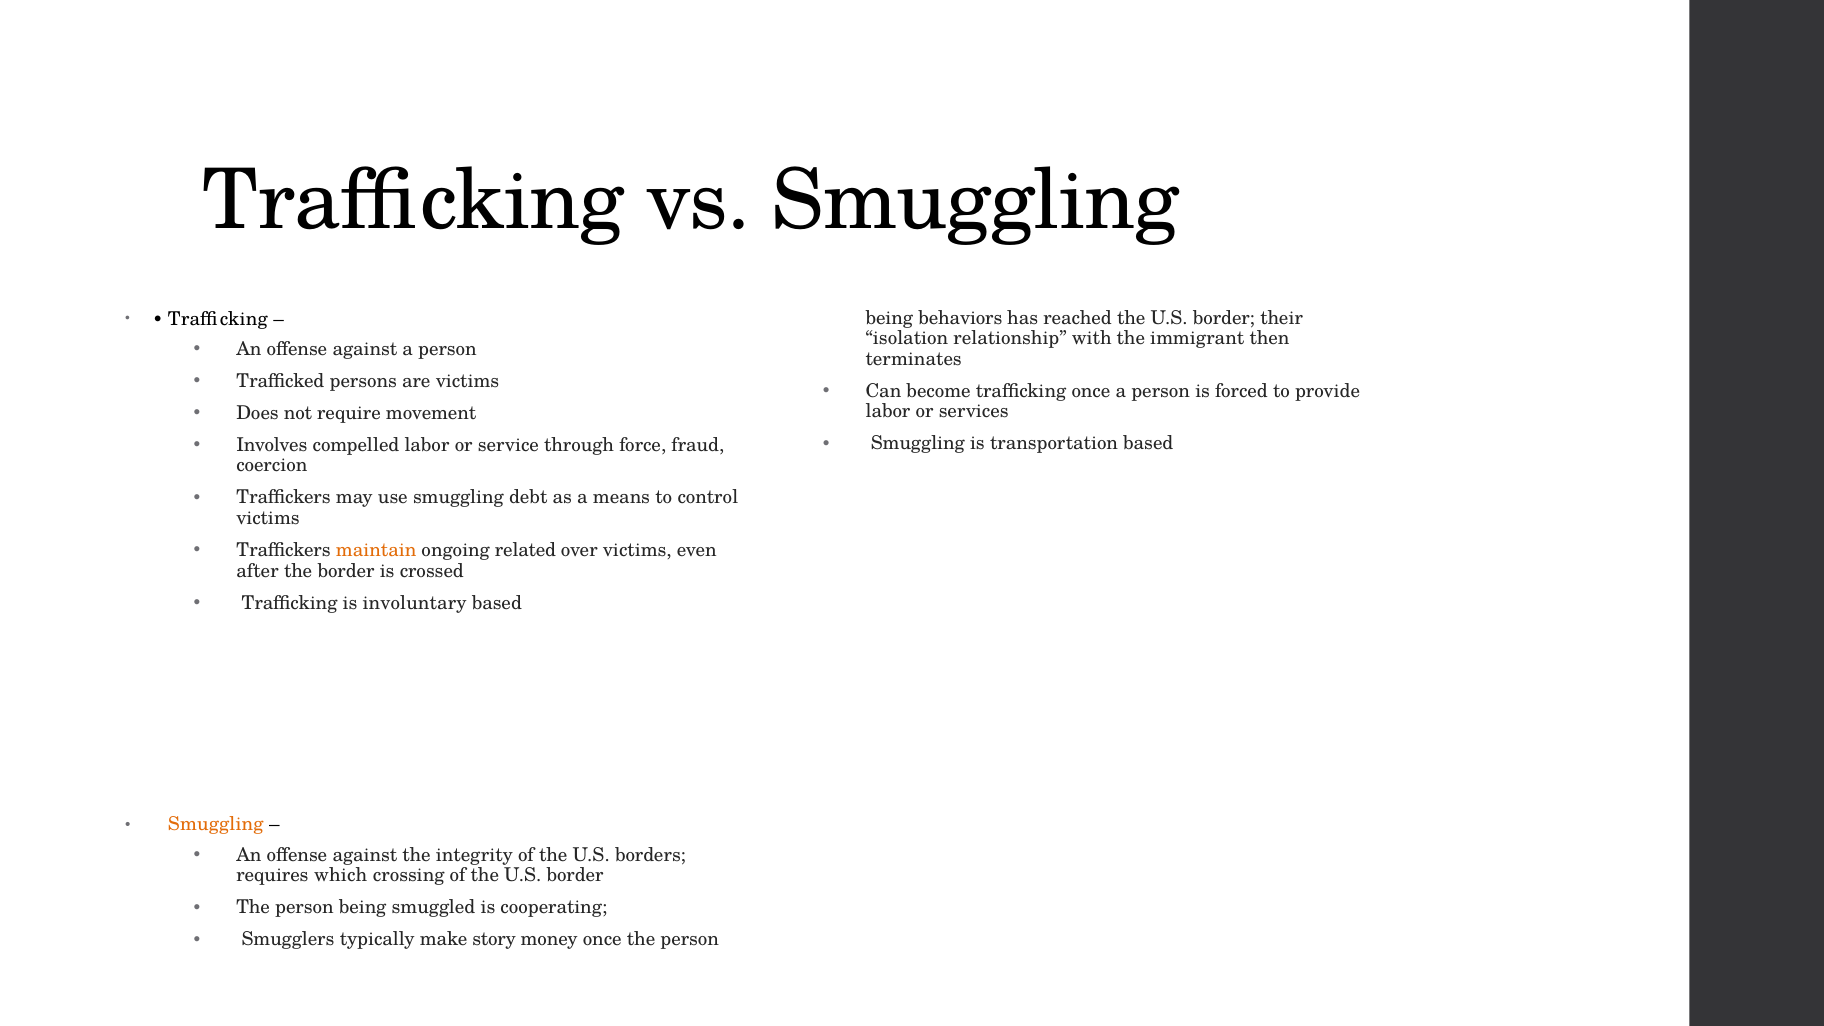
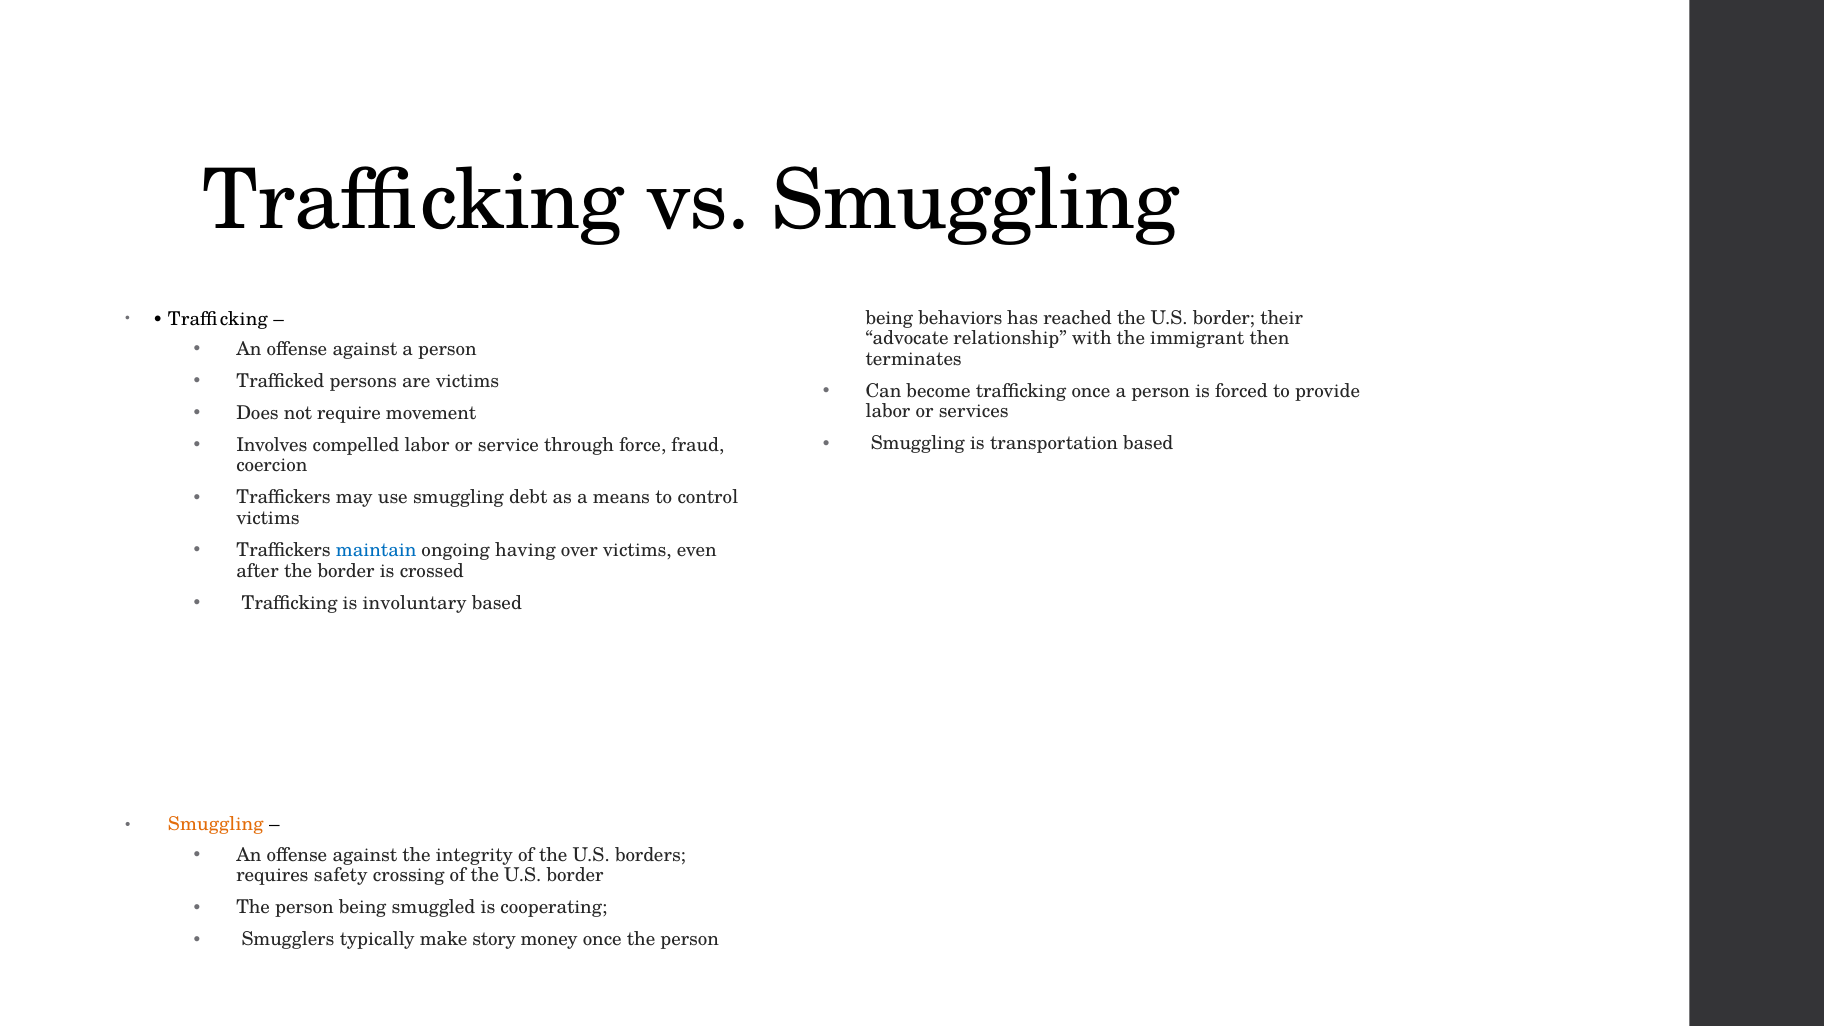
isolation: isolation -> advocate
maintain colour: orange -> blue
related: related -> having
which: which -> safety
